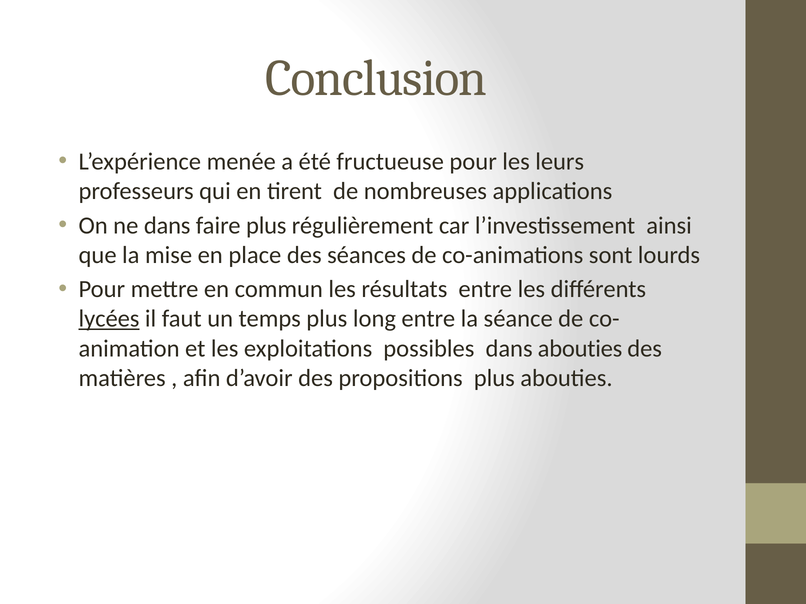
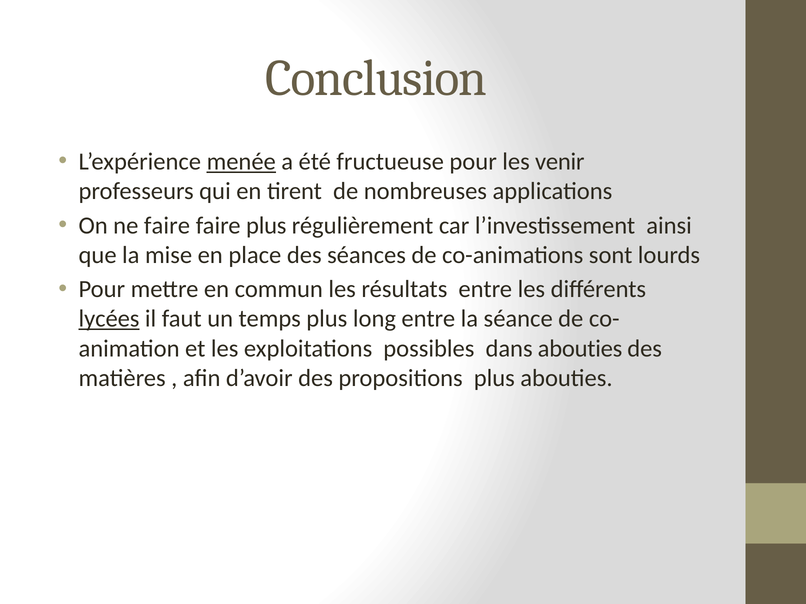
menée underline: none -> present
leurs: leurs -> venir
ne dans: dans -> faire
